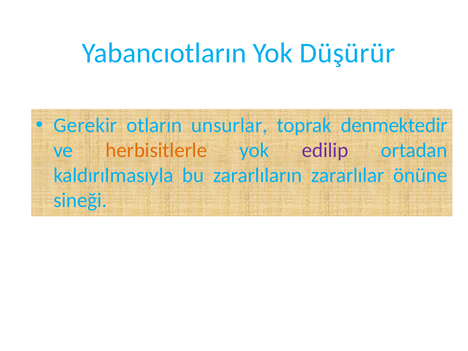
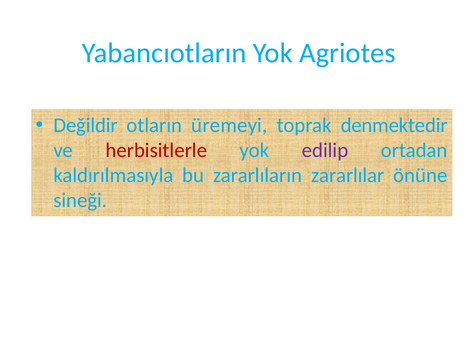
Düşürür: Düşürür -> Agriotes
Gerekir: Gerekir -> Değildir
unsurlar: unsurlar -> üremeyi
herbisitlerle colour: orange -> red
